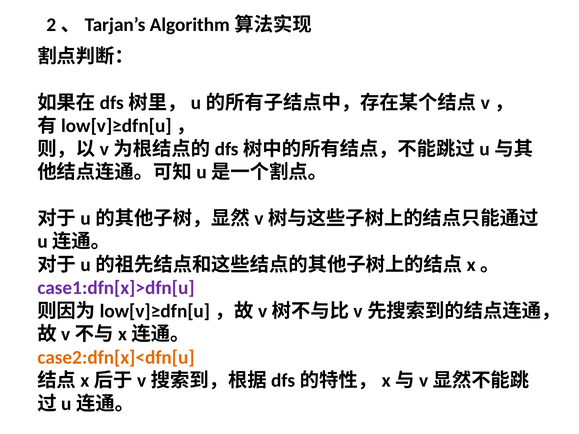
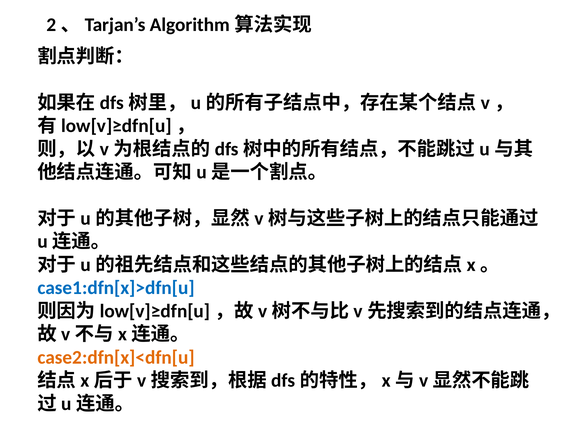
case1:dfn[x]>dfn[u colour: purple -> blue
